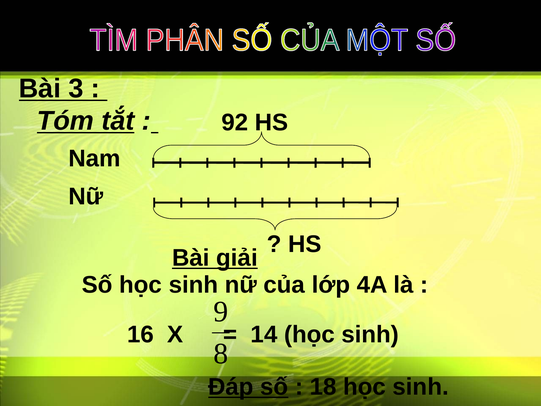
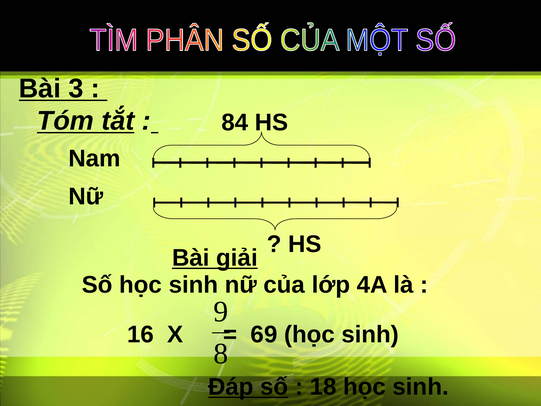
92: 92 -> 84
14: 14 -> 69
